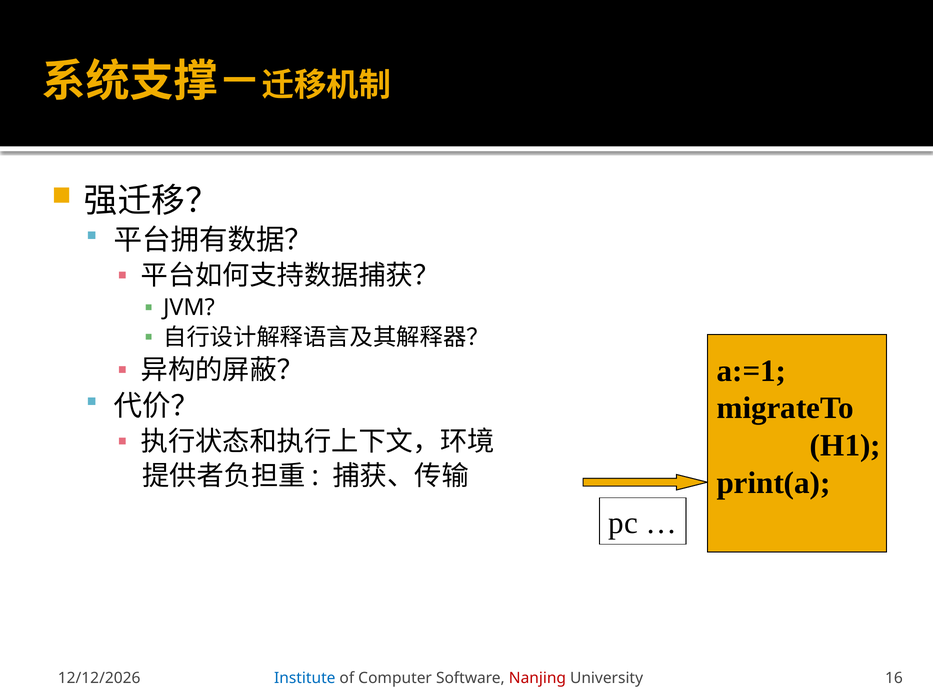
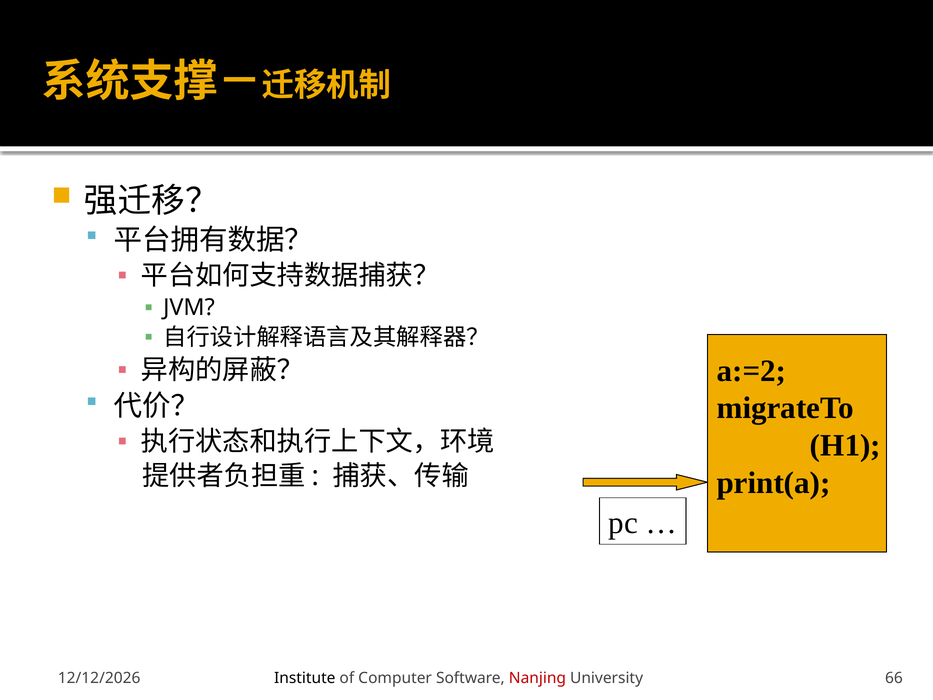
a:=1: a:=1 -> a:=2
Institute colour: blue -> black
16: 16 -> 66
